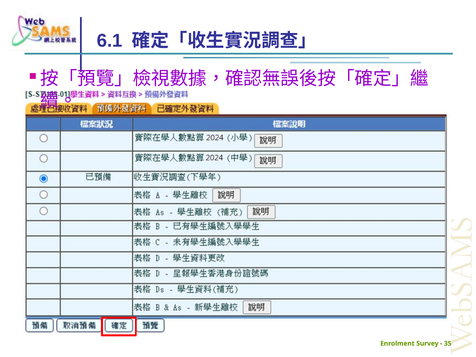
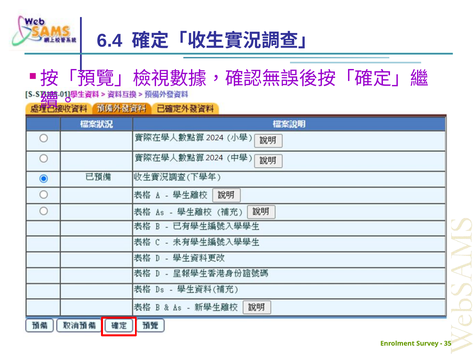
6.1: 6.1 -> 6.4
